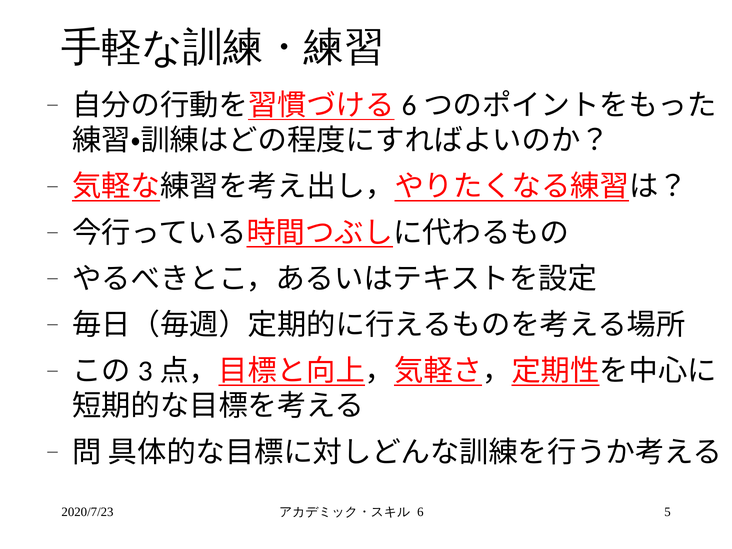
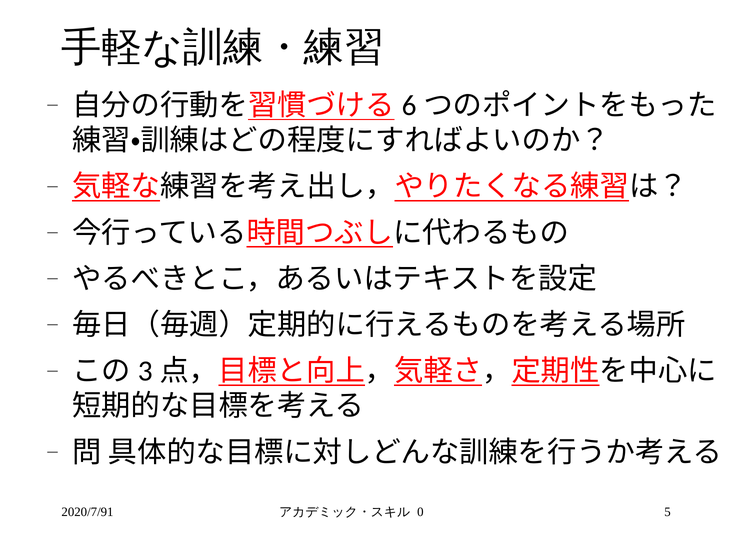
2020/7/23: 2020/7/23 -> 2020/7/91
6: 6 -> 0
